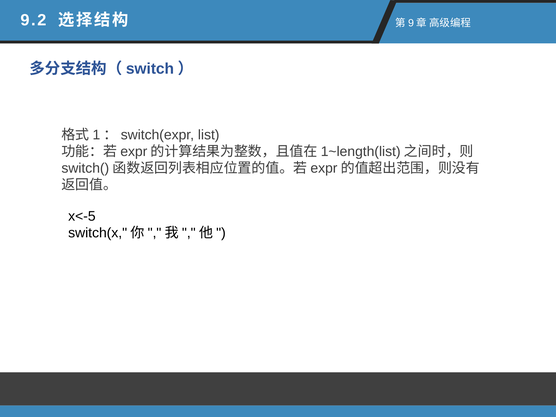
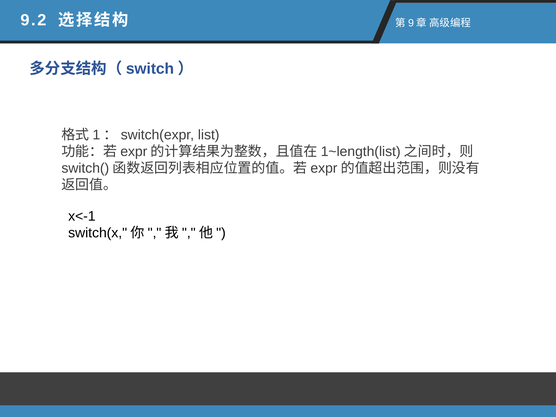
x<-5: x<-5 -> x<-1
